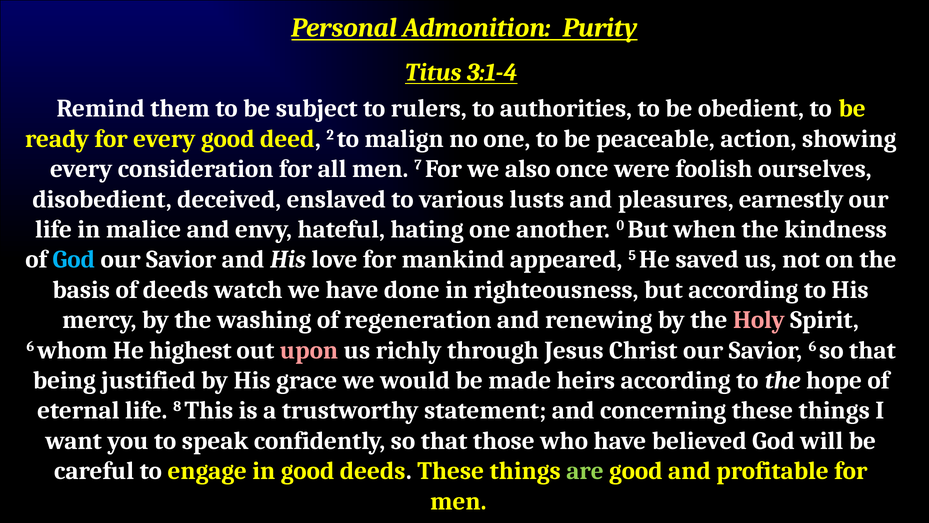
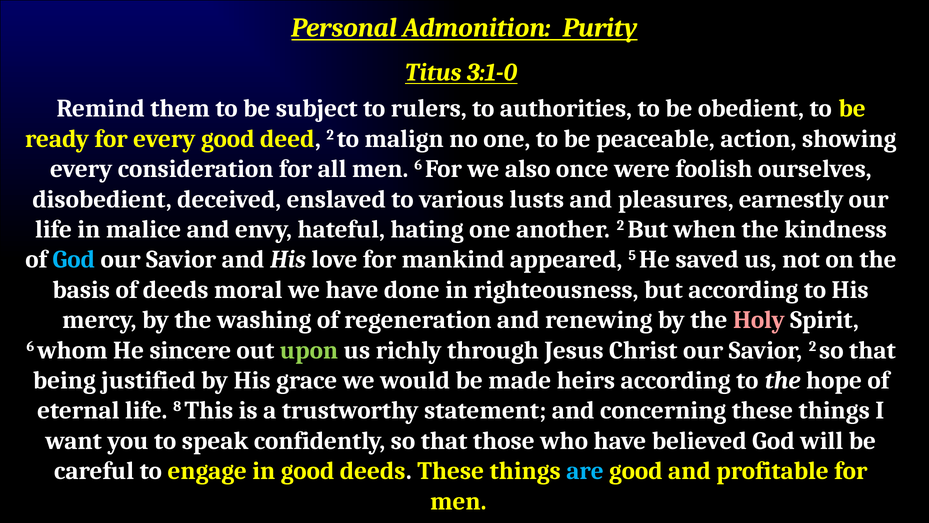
3:1-4: 3:1-4 -> 3:1-0
men 7: 7 -> 6
another 0: 0 -> 2
watch: watch -> moral
highest: highest -> sincere
upon colour: pink -> light green
Savior 6: 6 -> 2
are colour: light green -> light blue
